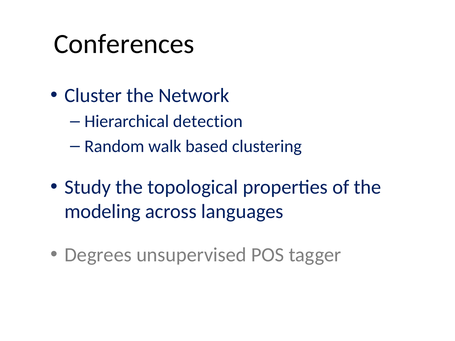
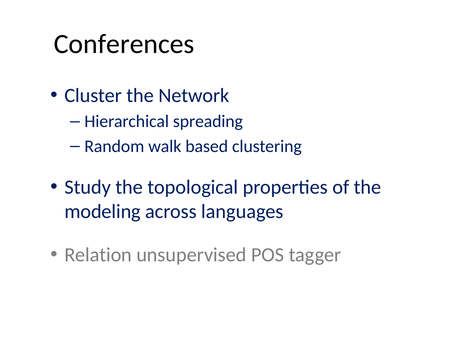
detection: detection -> spreading
Degrees: Degrees -> Relation
